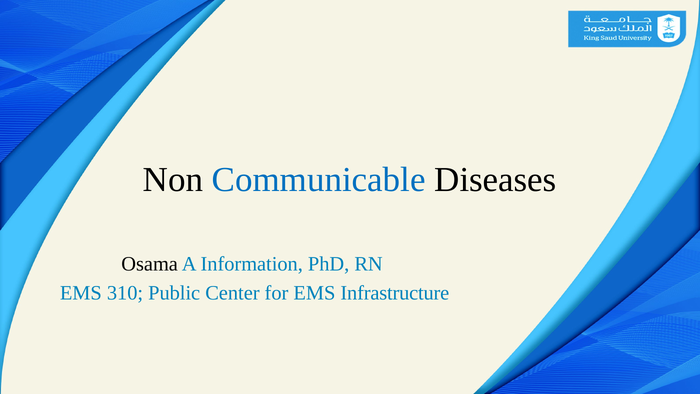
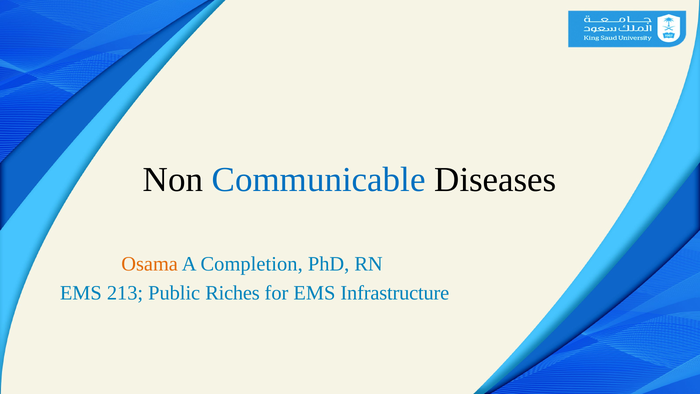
Osama colour: black -> orange
Information: Information -> Completion
310: 310 -> 213
Center: Center -> Riches
